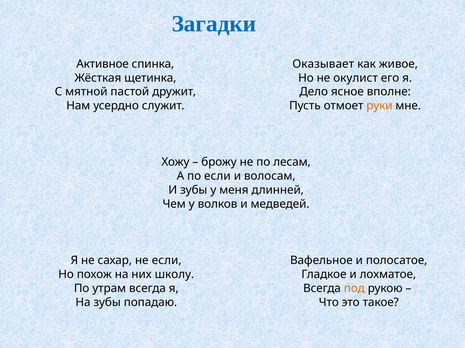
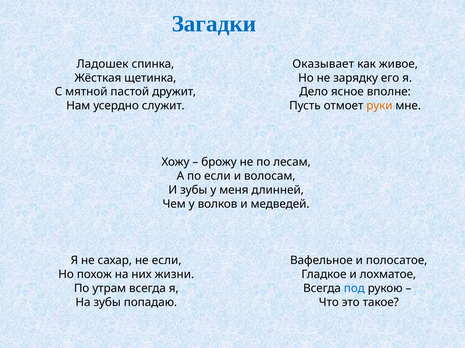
Активное: Активное -> Ладошек
окулист: окулист -> зарядку
школу: школу -> жизни
под colour: orange -> blue
